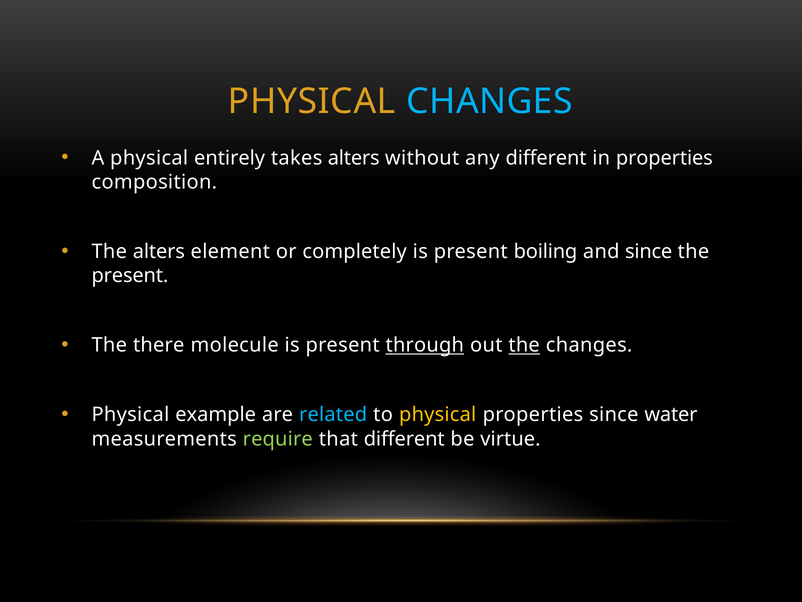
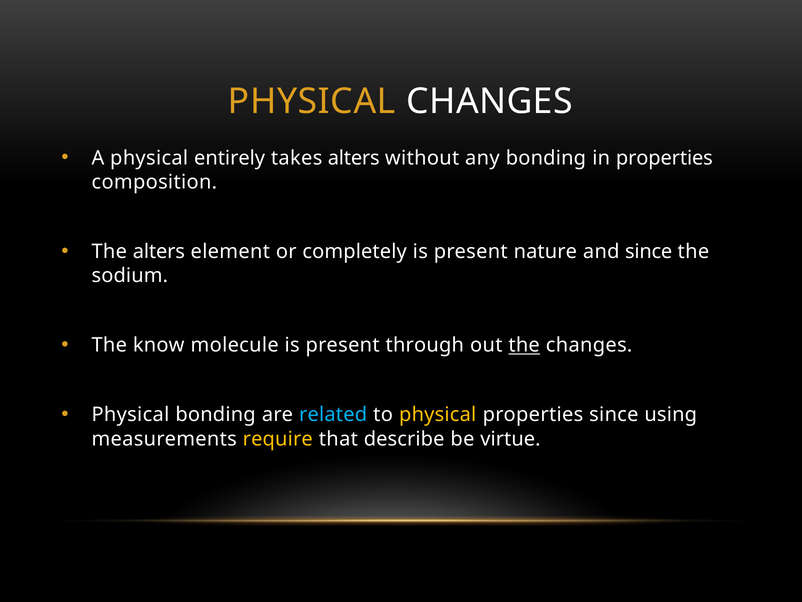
CHANGES at (490, 101) colour: light blue -> white
any different: different -> bonding
boiling: boiling -> nature
present at (130, 275): present -> sodium
there: there -> know
through underline: present -> none
Physical example: example -> bonding
water: water -> using
require colour: light green -> yellow
that different: different -> describe
